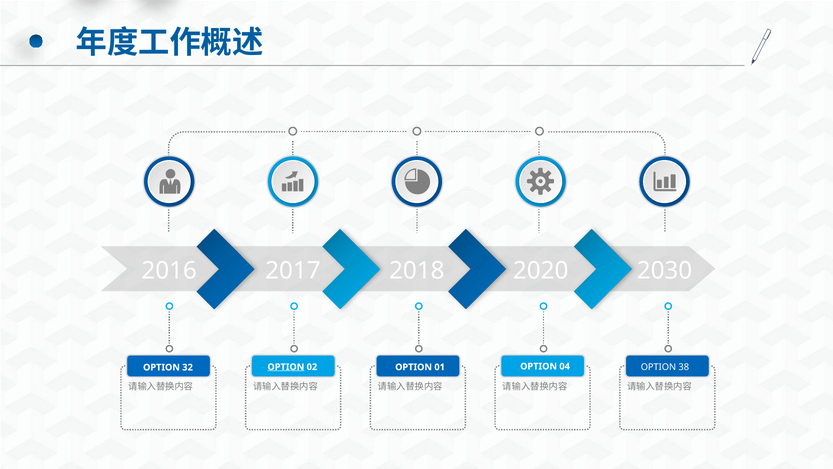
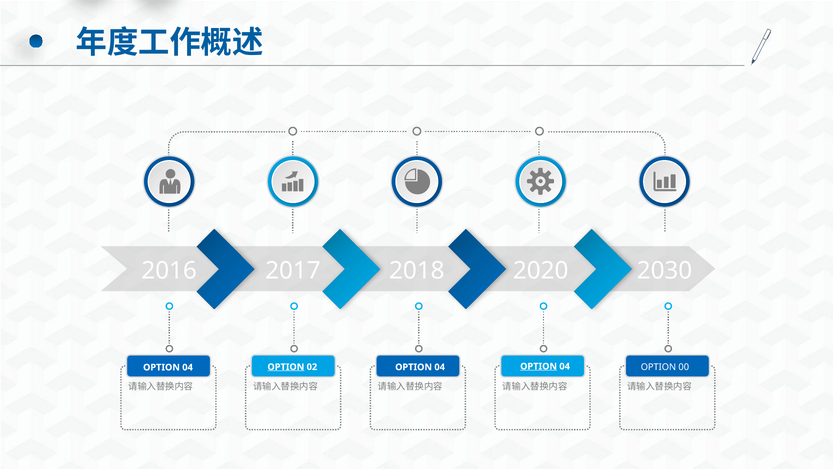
38: 38 -> 00
OPTION at (539, 366) underline: none -> present
01 at (440, 367): 01 -> 04
32 at (188, 367): 32 -> 04
